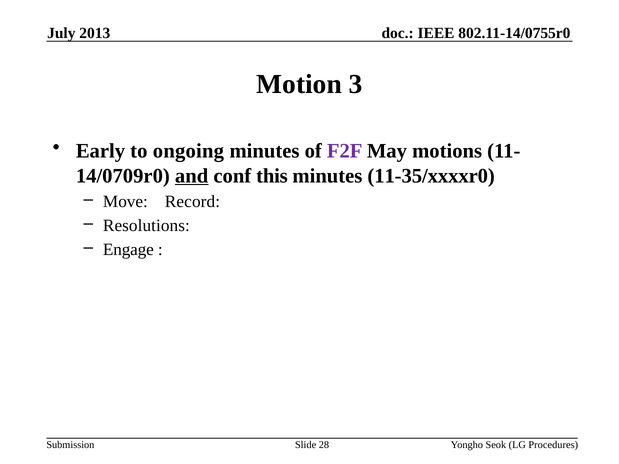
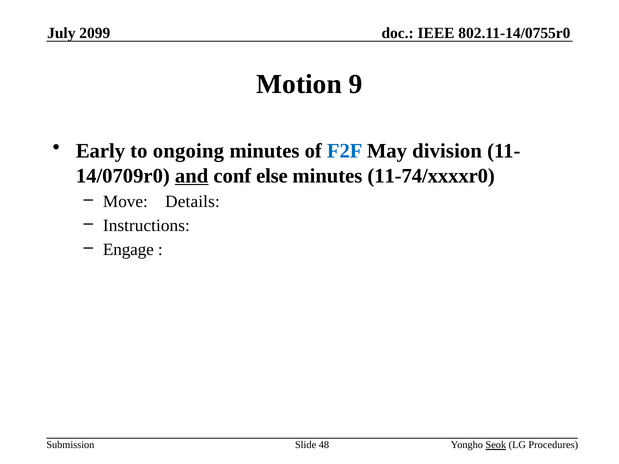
2013: 2013 -> 2099
3: 3 -> 9
F2F colour: purple -> blue
motions: motions -> division
this: this -> else
11-35/xxxxr0: 11-35/xxxxr0 -> 11-74/xxxxr0
Record: Record -> Details
Resolutions: Resolutions -> Instructions
28: 28 -> 48
Seok underline: none -> present
